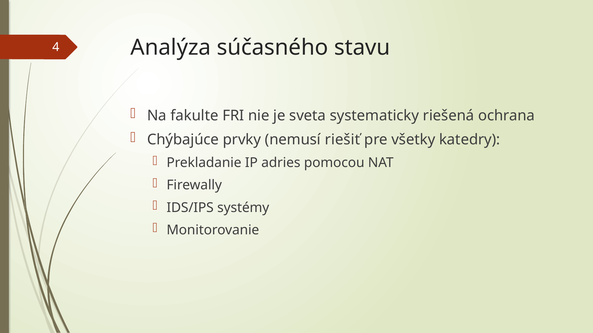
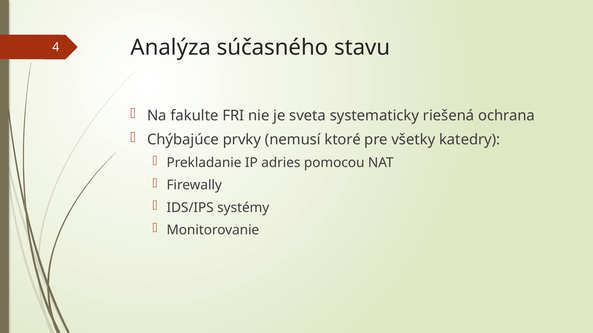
riešiť: riešiť -> ktoré
